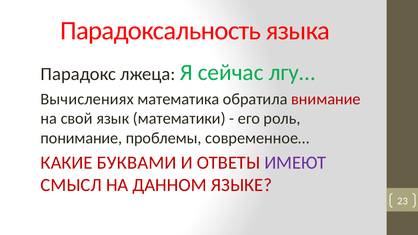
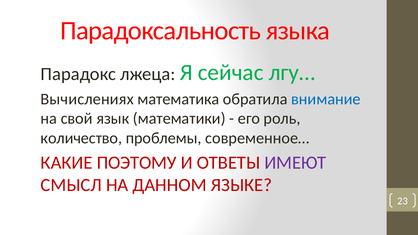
внимание colour: red -> blue
понимание: понимание -> количество
БУКВАМИ: БУКВАМИ -> ПОЭТОМУ
